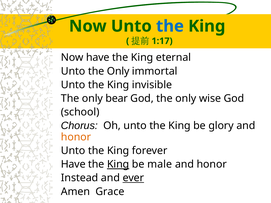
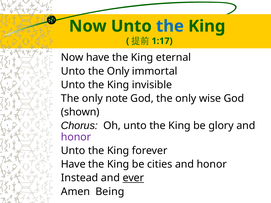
bear: bear -> note
school: school -> shown
honor at (76, 137) colour: orange -> purple
King at (118, 164) underline: present -> none
male: male -> cities
Grace: Grace -> Being
